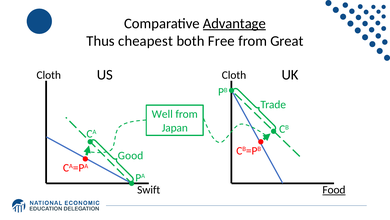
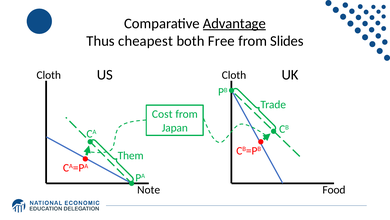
Great: Great -> Slides
Well: Well -> Cost
Good: Good -> Them
Swift: Swift -> Note
Food underline: present -> none
